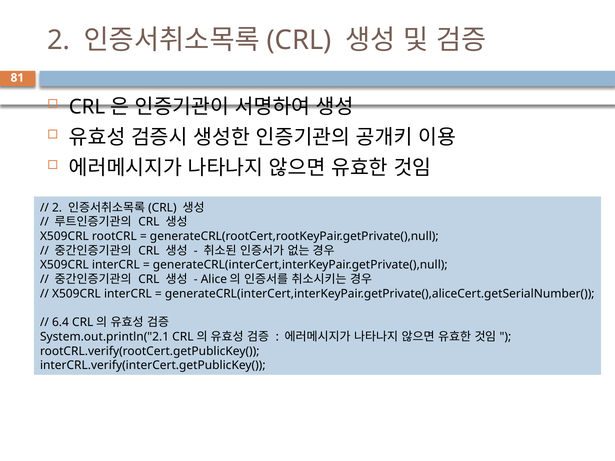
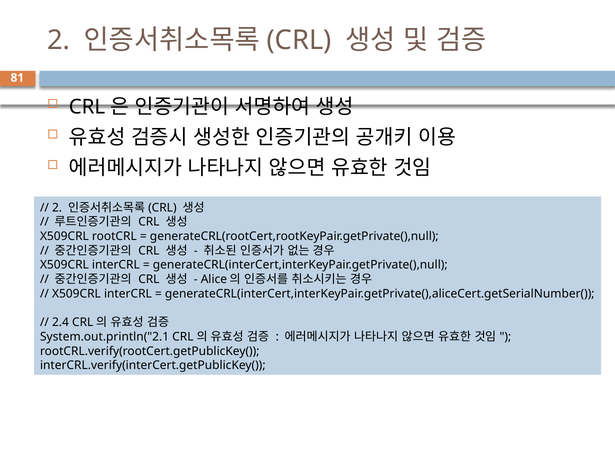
6.4: 6.4 -> 2.4
